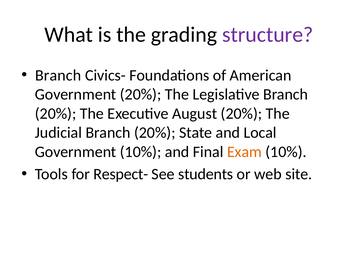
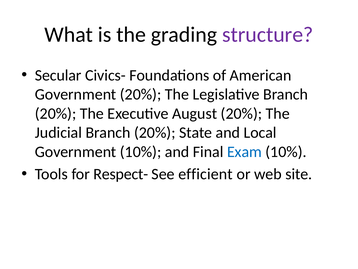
Branch at (58, 75): Branch -> Secular
Exam colour: orange -> blue
students: students -> efficient
